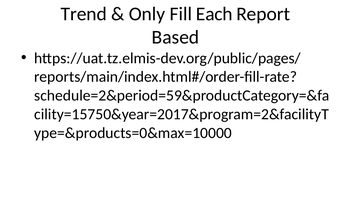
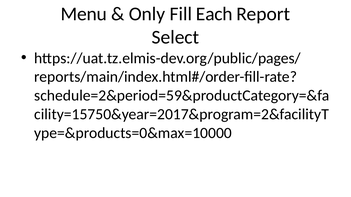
Trend: Trend -> Menu
Based: Based -> Select
